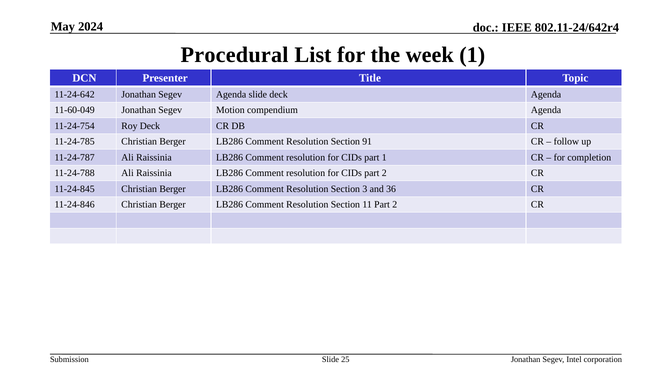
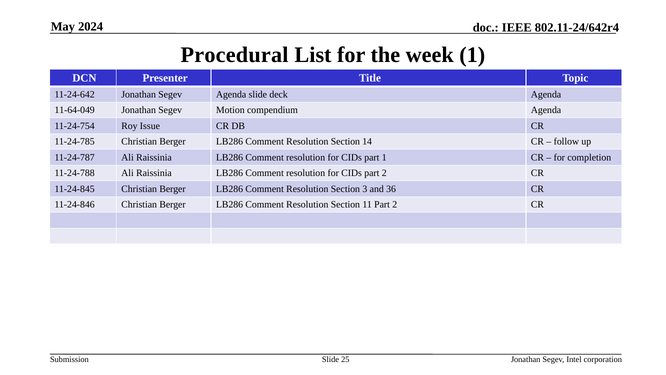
11-60-049: 11-60-049 -> 11-64-049
Roy Deck: Deck -> Issue
91: 91 -> 14
